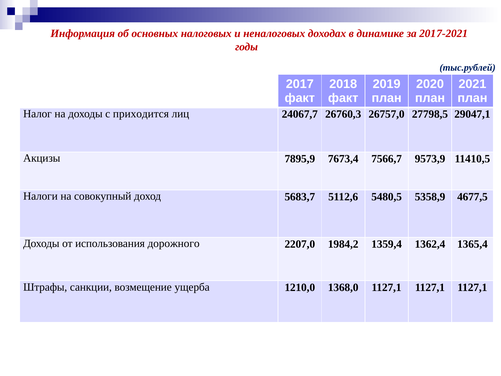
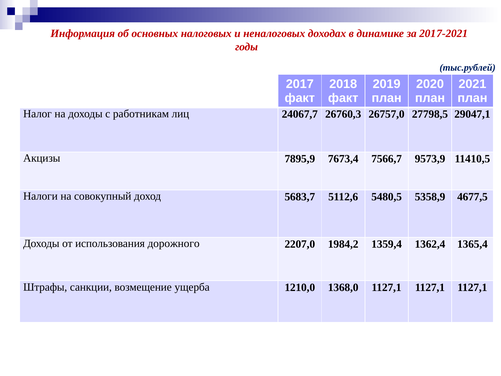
приходится: приходится -> работникам
